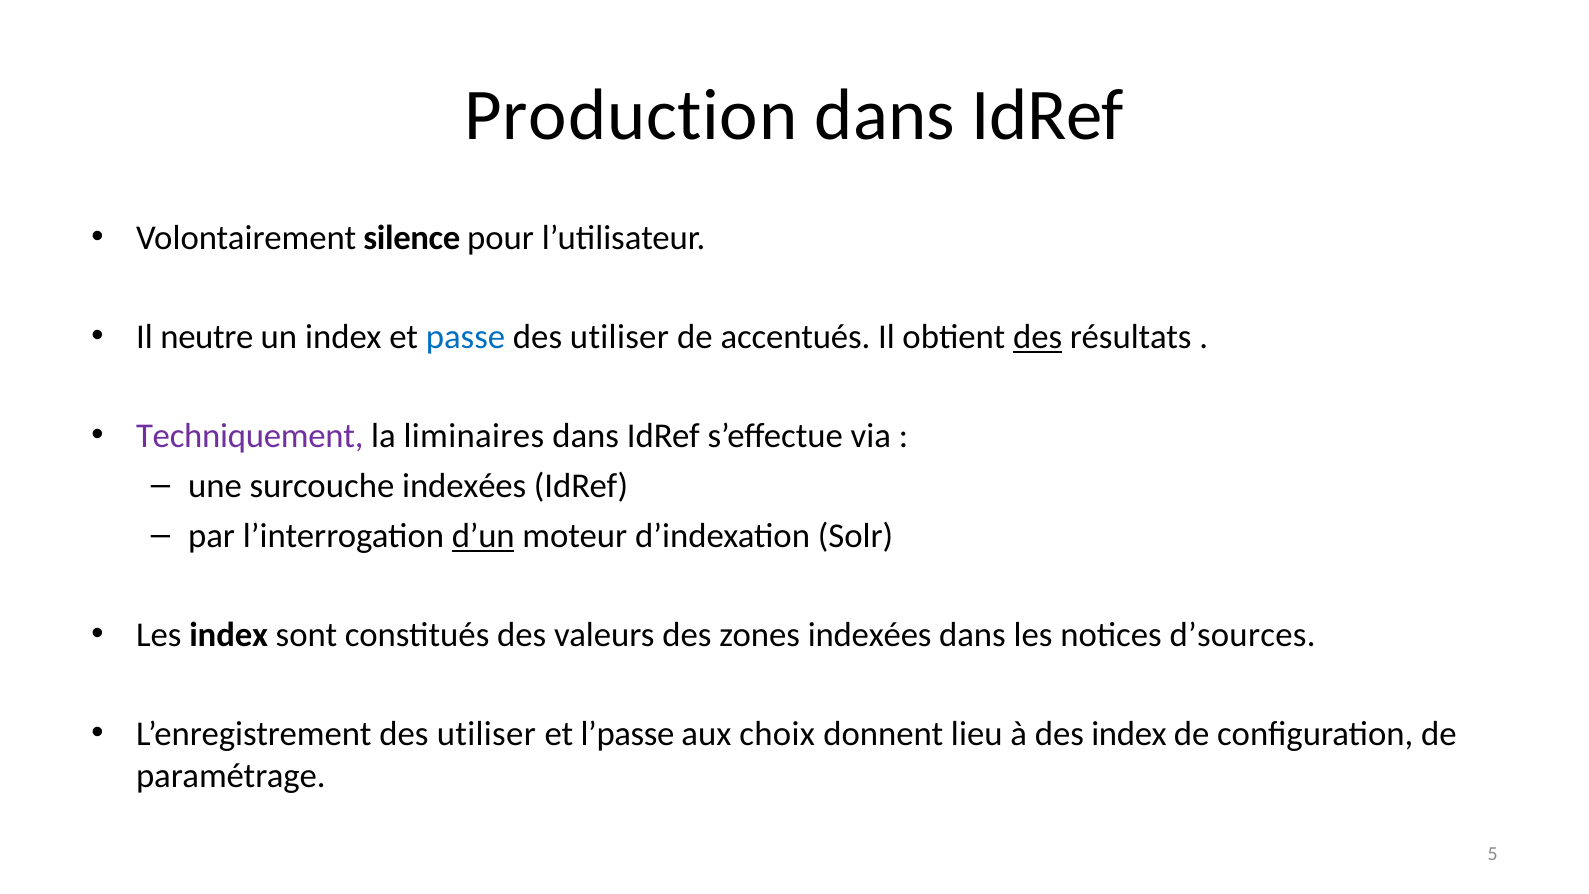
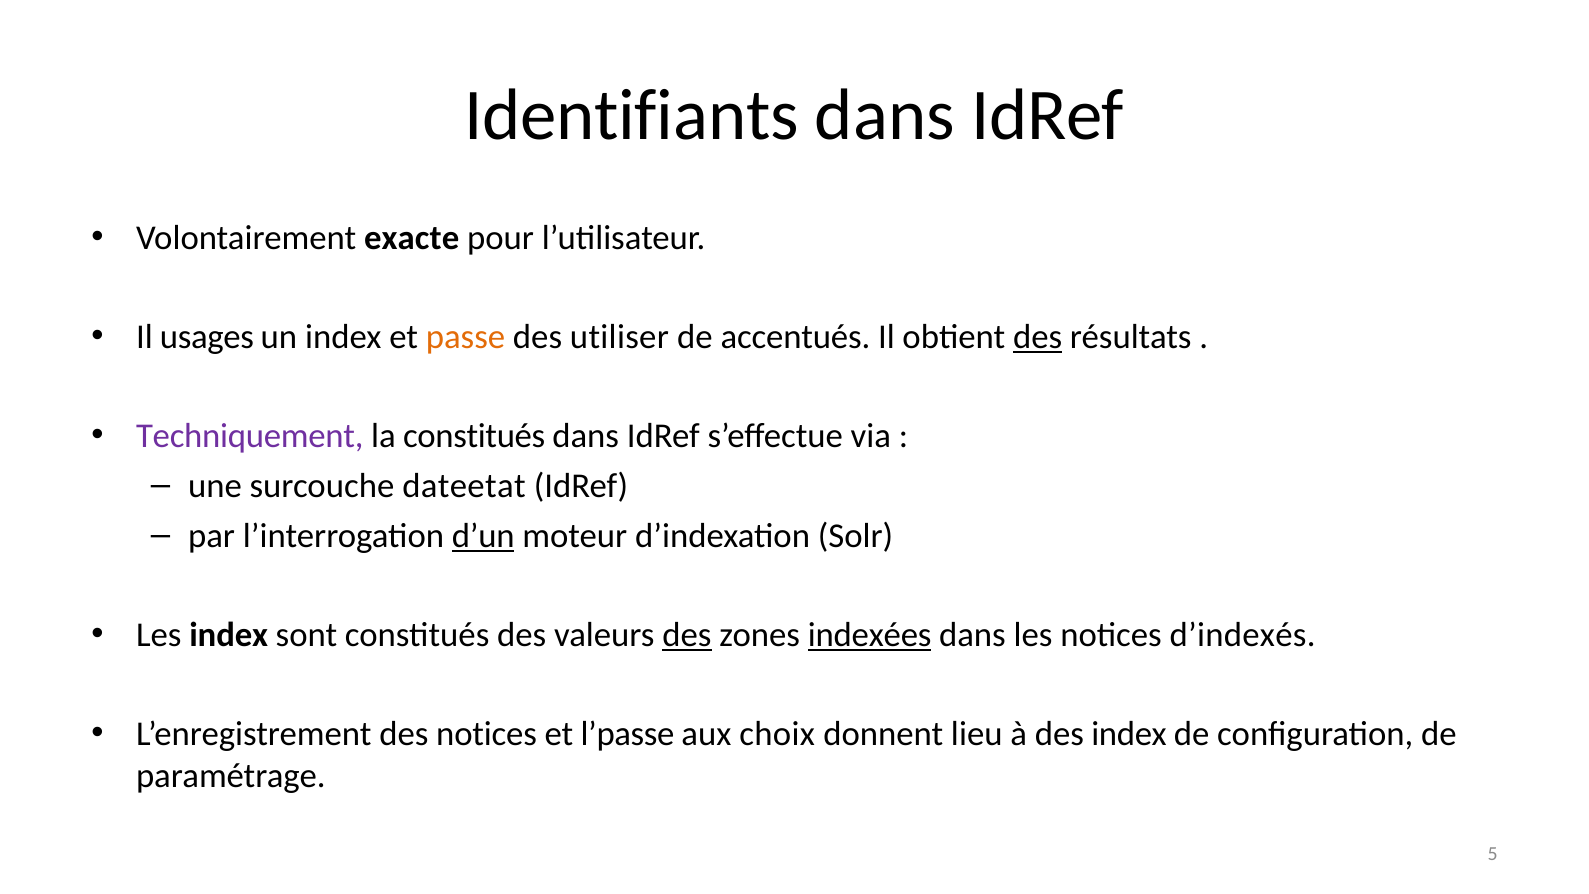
Production: Production -> Identifiants
silence: silence -> exacte
neutre: neutre -> usages
passe colour: blue -> orange
la liminaires: liminaires -> constitués
surcouche indexées: indexées -> dateetat
des at (687, 635) underline: none -> present
indexées at (870, 635) underline: none -> present
d’sources: d’sources -> d’indexés
L’enregistrement des utiliser: utiliser -> notices
